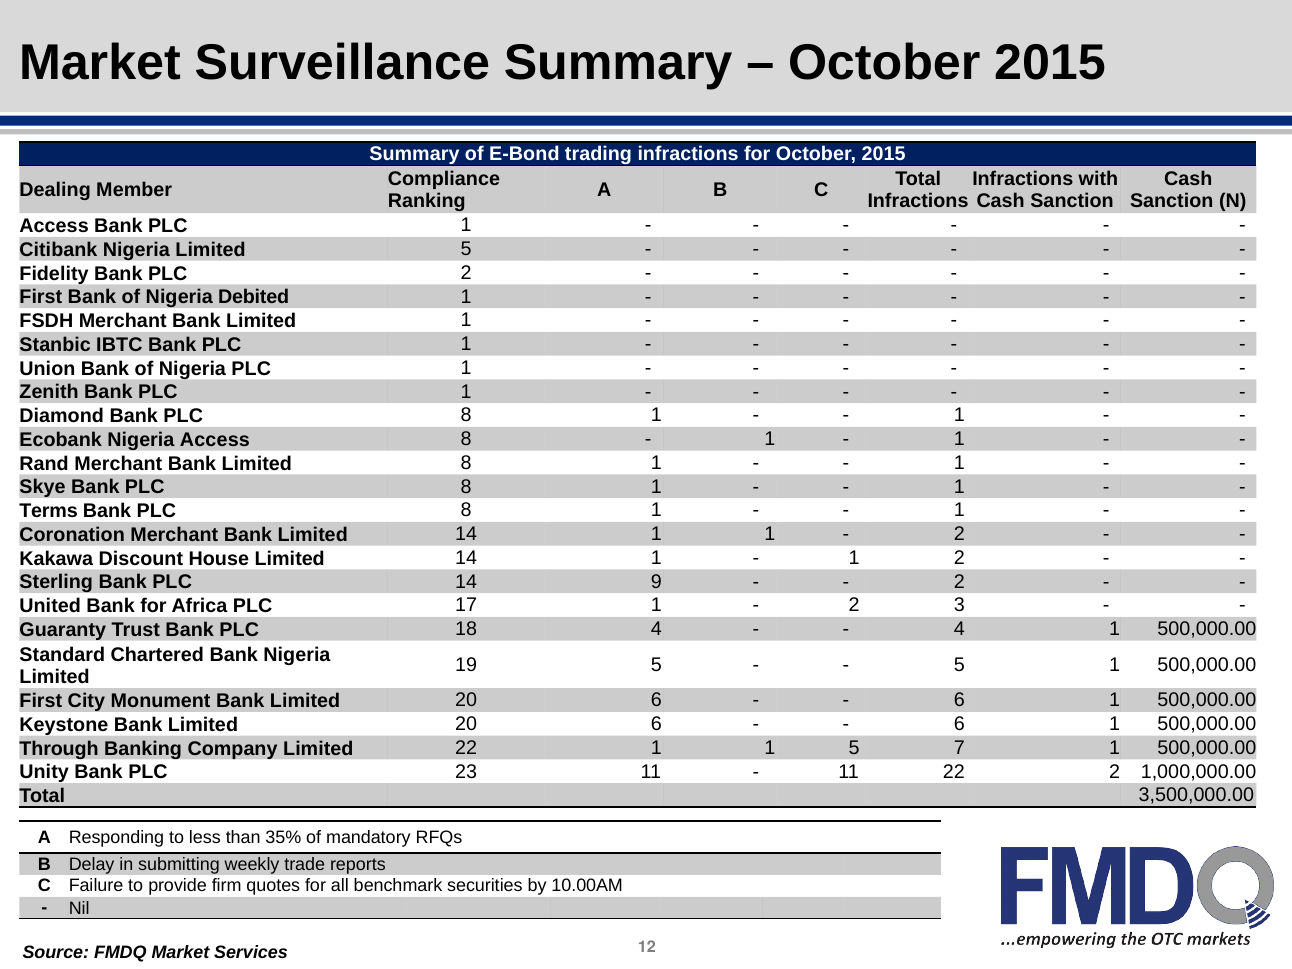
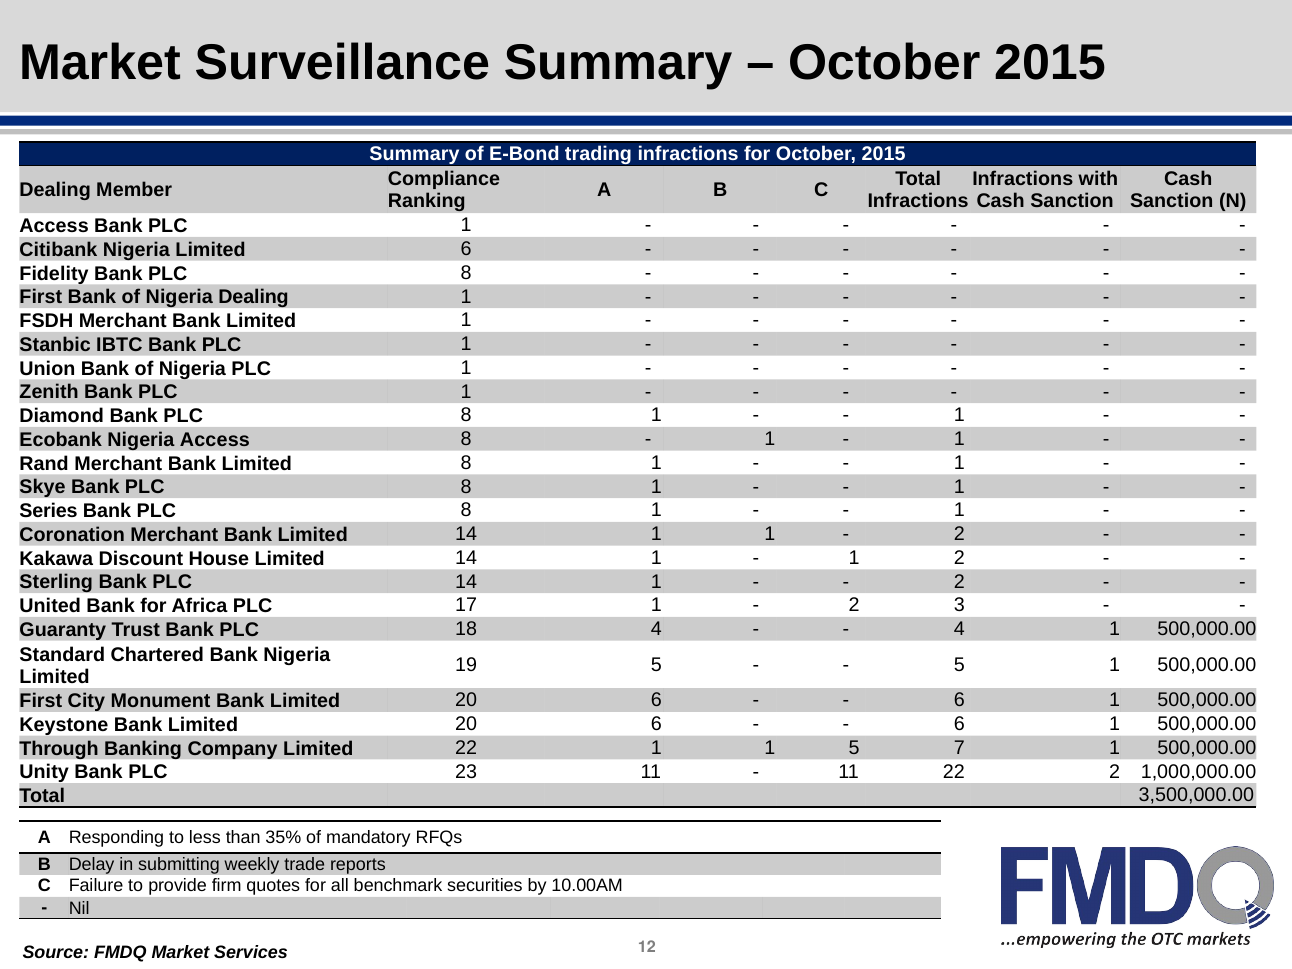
Limited 5: 5 -> 6
Fidelity Bank PLC 2: 2 -> 8
Nigeria Debited: Debited -> Dealing
Terms: Terms -> Series
PLC 14 9: 9 -> 1
